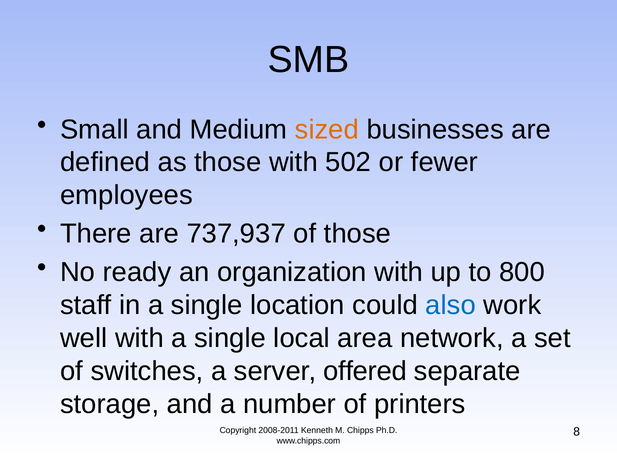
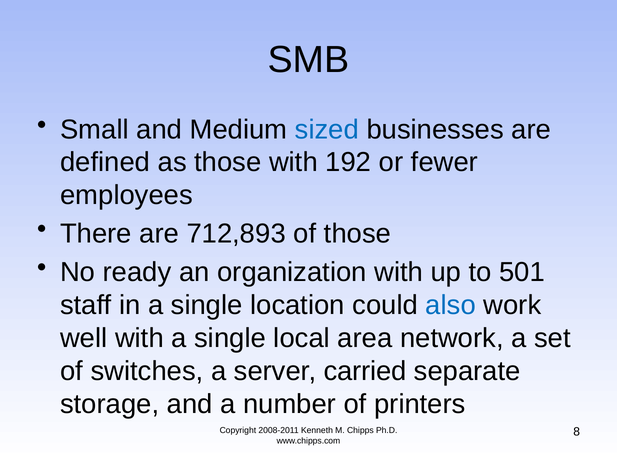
sized colour: orange -> blue
502: 502 -> 192
737,937: 737,937 -> 712,893
800: 800 -> 501
offered: offered -> carried
